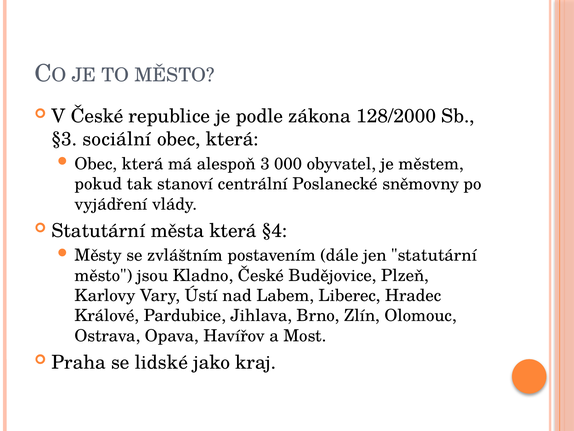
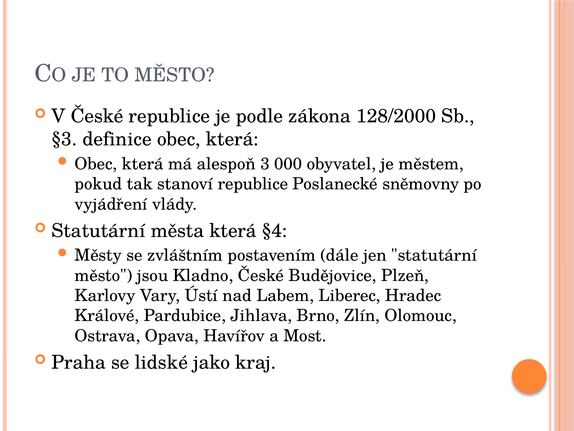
sociální: sociální -> definice
stanoví centrální: centrální -> republice
